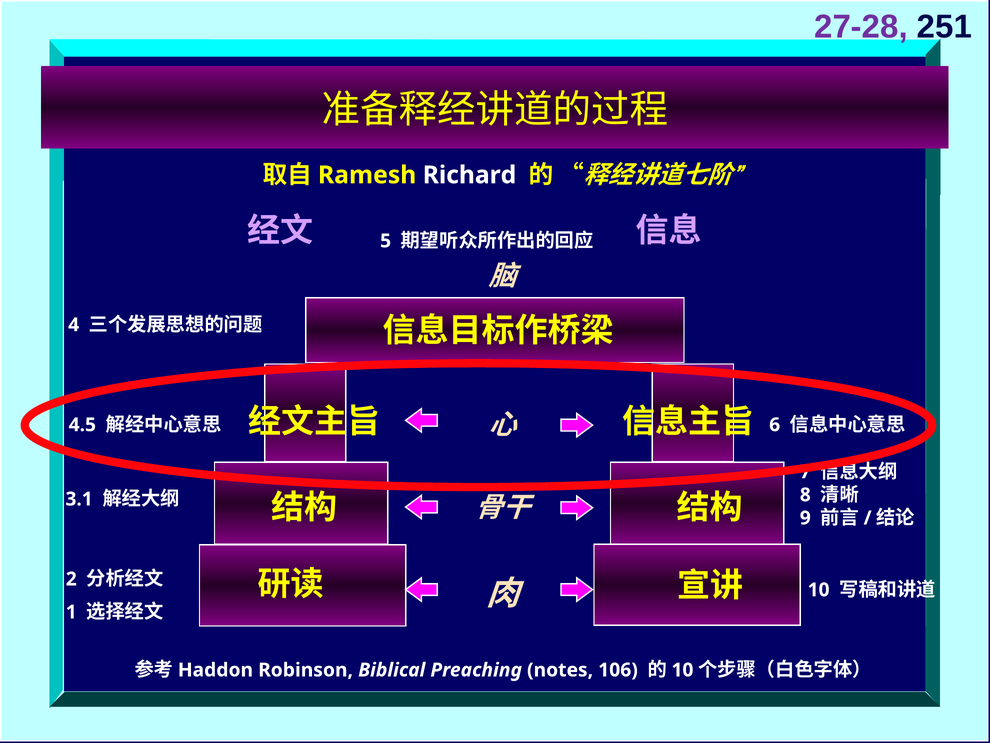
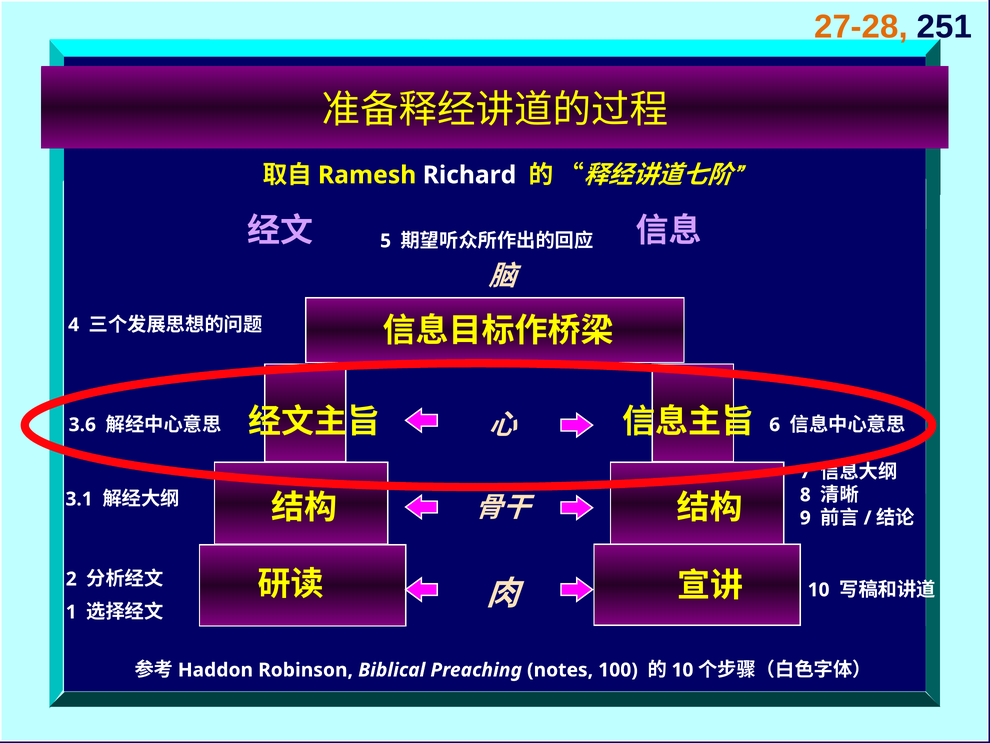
27-28 colour: purple -> orange
4.5: 4.5 -> 3.6
106: 106 -> 100
